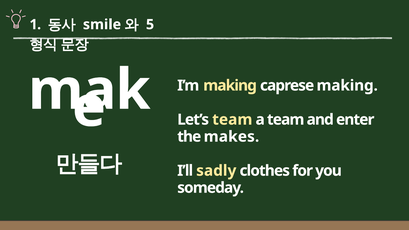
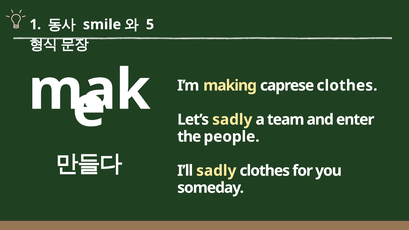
caprese making: making -> clothes
Let’s team: team -> sadly
makes: makes -> people
